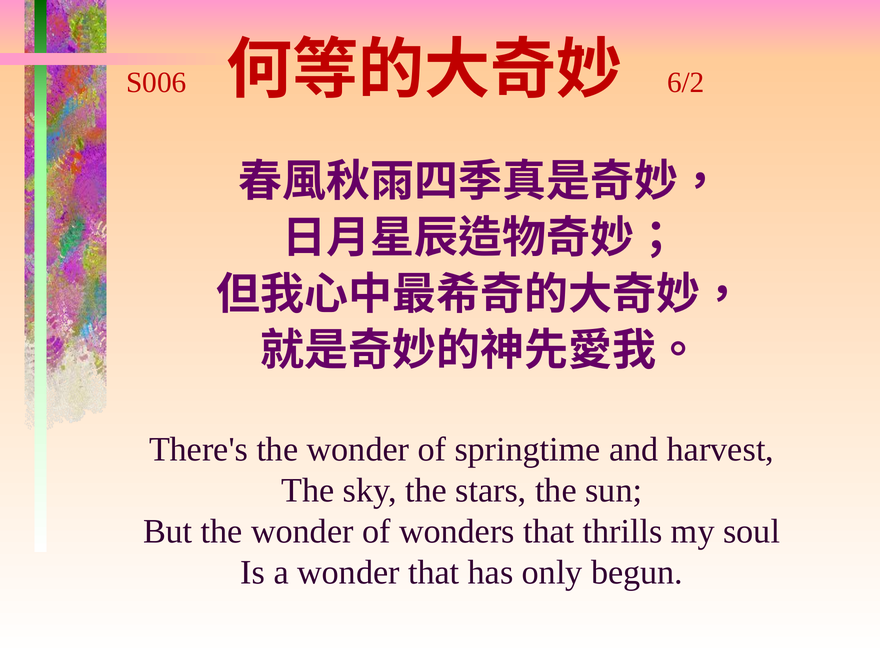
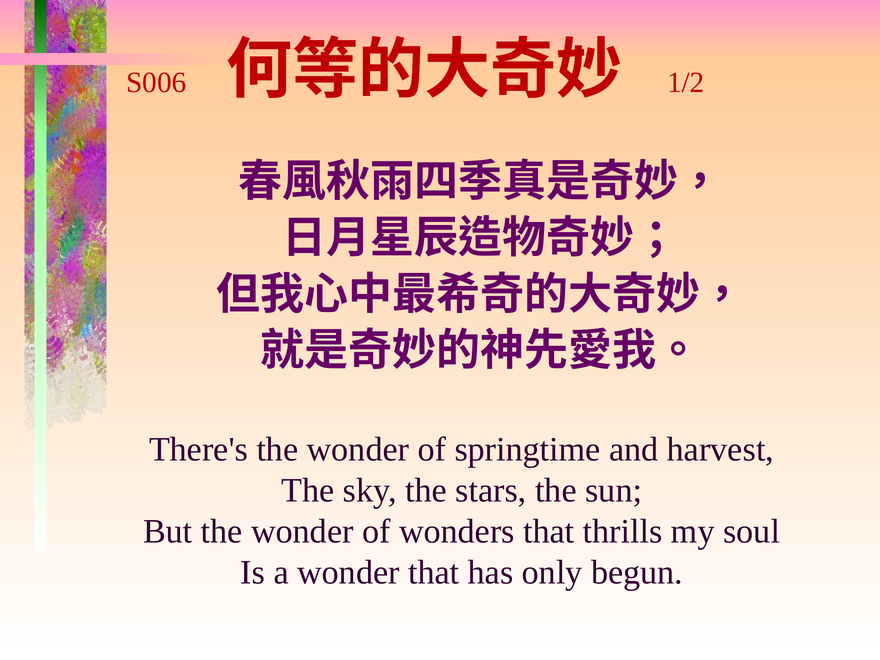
6/2: 6/2 -> 1/2
